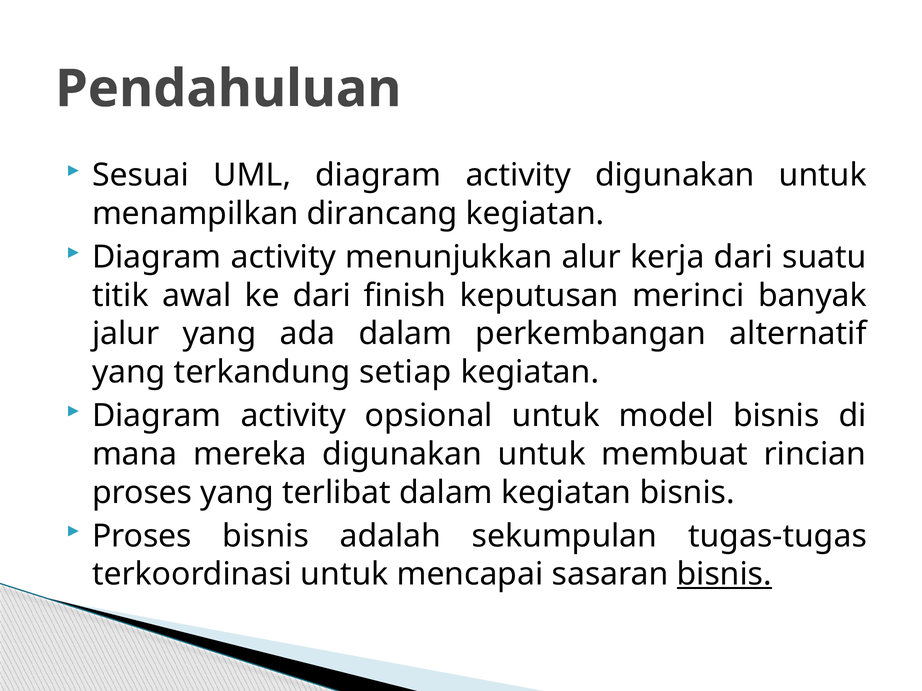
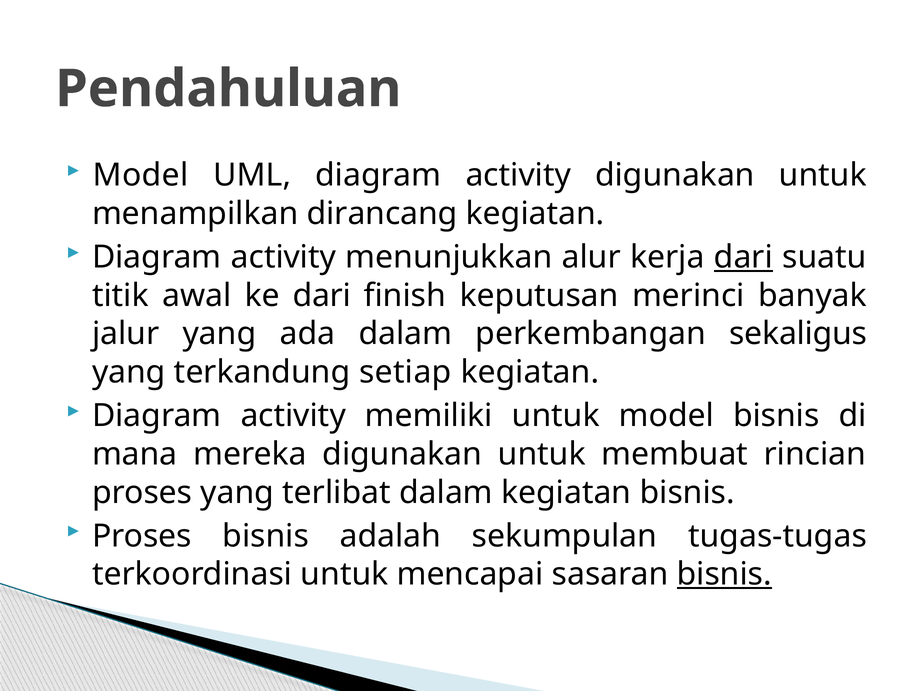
Sesuai at (141, 175): Sesuai -> Model
dari at (743, 257) underline: none -> present
alternatif: alternatif -> sekaligus
opsional: opsional -> memiliki
